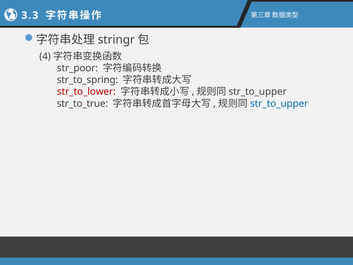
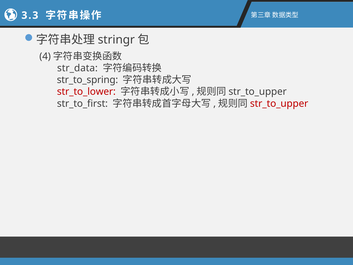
str_poor: str_poor -> str_data
str_to_true: str_to_true -> str_to_first
str_to_upper at (279, 103) colour: blue -> red
